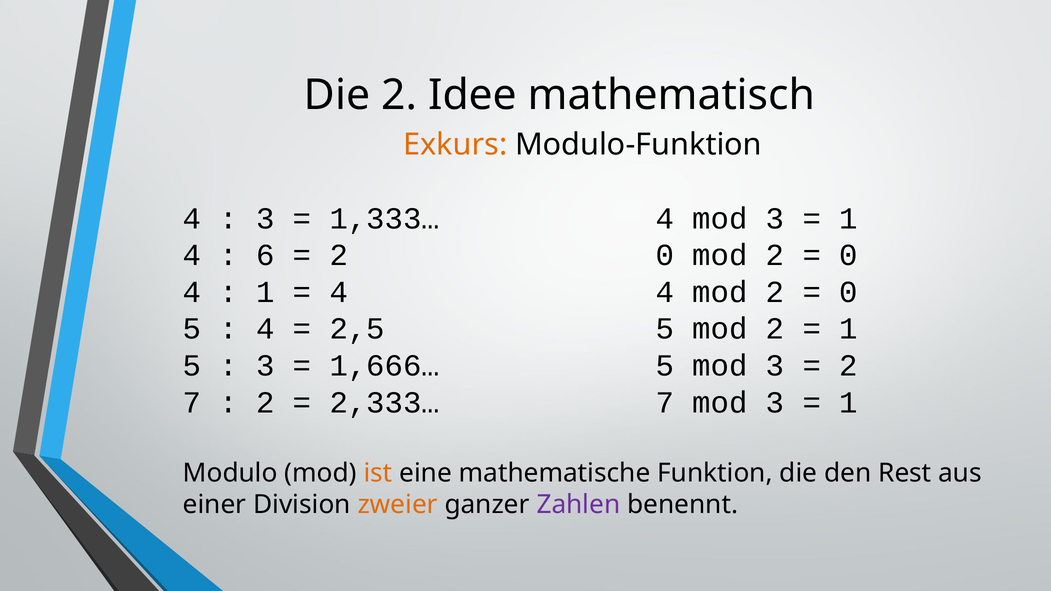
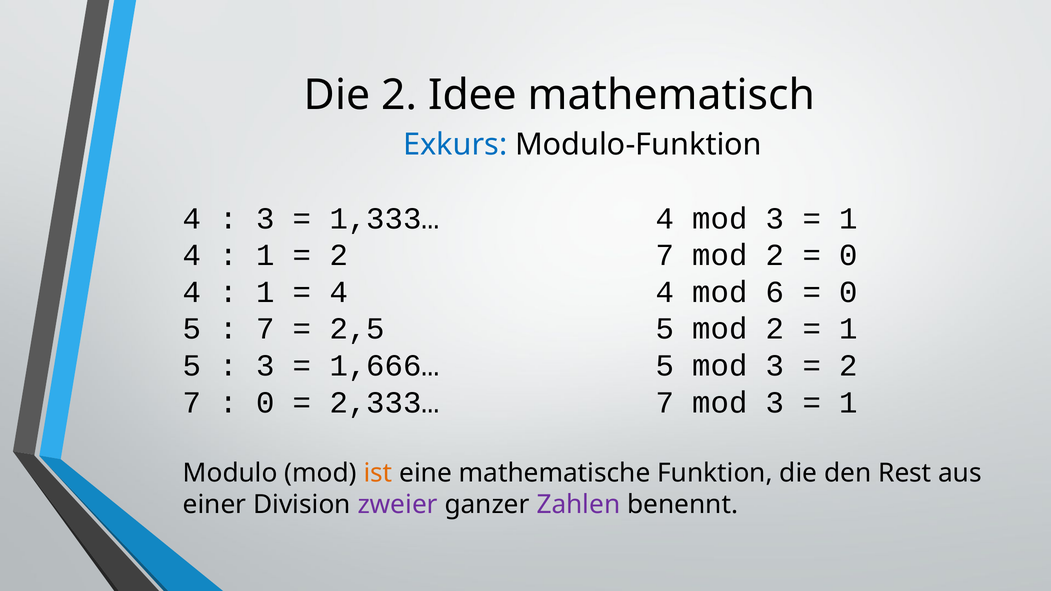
Exkurs colour: orange -> blue
6 at (265, 255): 6 -> 1
0 at (665, 255): 0 -> 7
4 mod 2: 2 -> 6
4 at (265, 329): 4 -> 7
2 at (265, 403): 2 -> 0
zweier colour: orange -> purple
